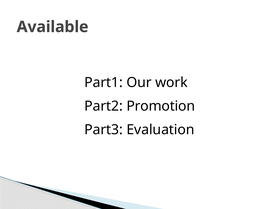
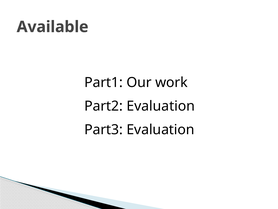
Part2 Promotion: Promotion -> Evaluation
